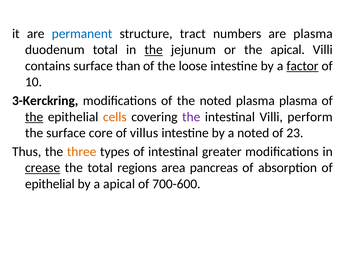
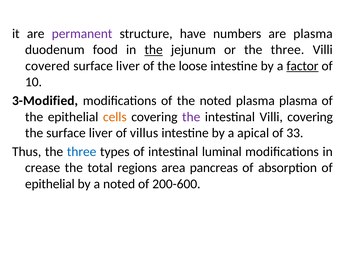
permanent colour: blue -> purple
tract: tract -> have
duodenum total: total -> food
or the apical: apical -> three
contains: contains -> covered
than at (128, 66): than -> liver
3-Kerckring: 3-Kerckring -> 3-Modified
the at (34, 117) underline: present -> none
Villi perform: perform -> covering
the surface core: core -> liver
a noted: noted -> apical
23: 23 -> 33
three at (82, 152) colour: orange -> blue
greater: greater -> luminal
crease underline: present -> none
a apical: apical -> noted
700-600: 700-600 -> 200-600
